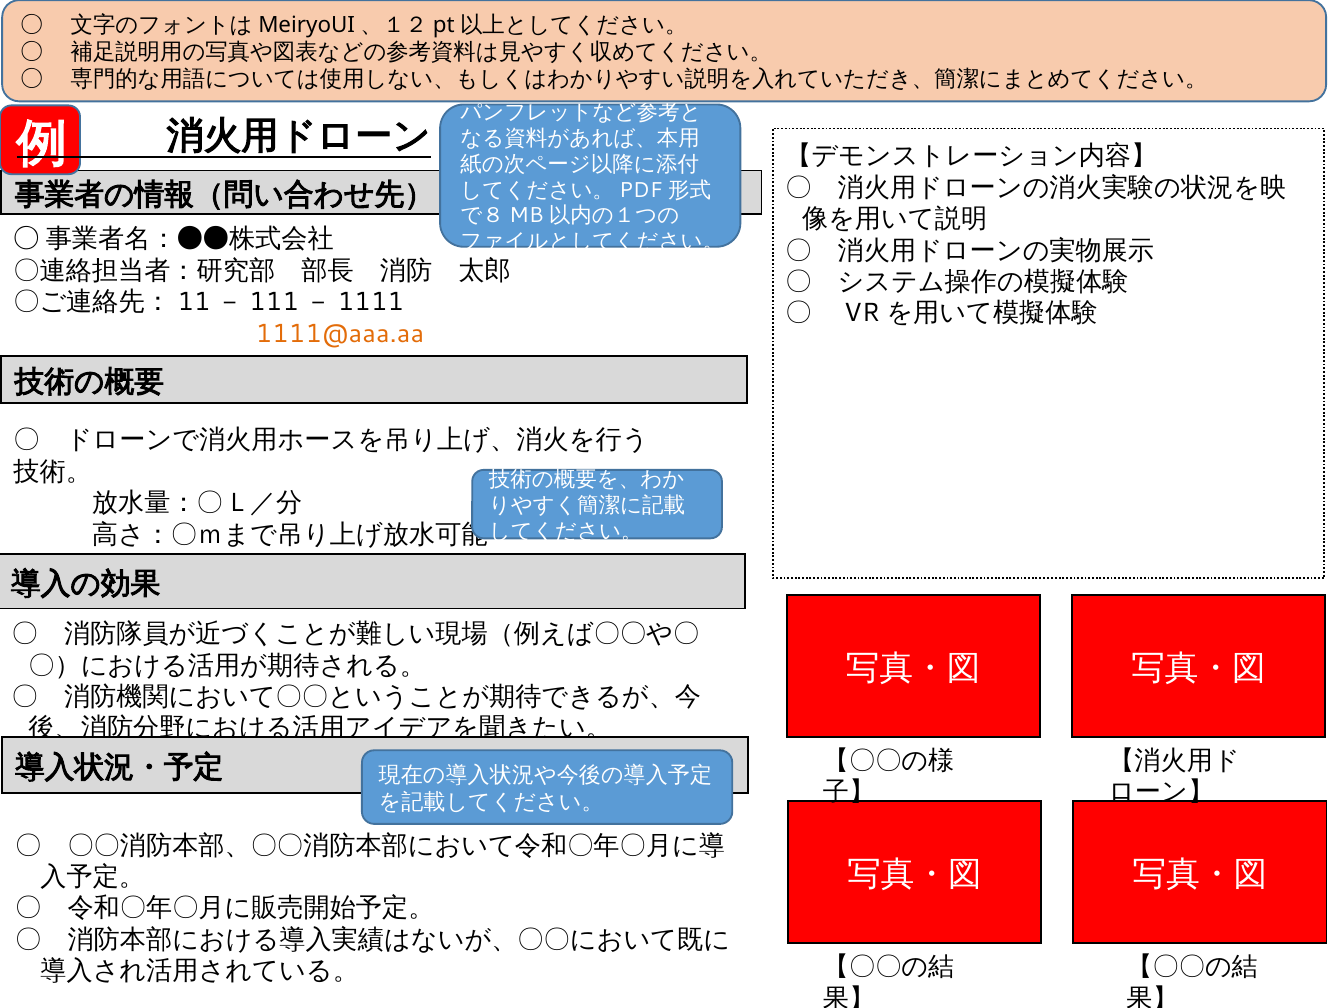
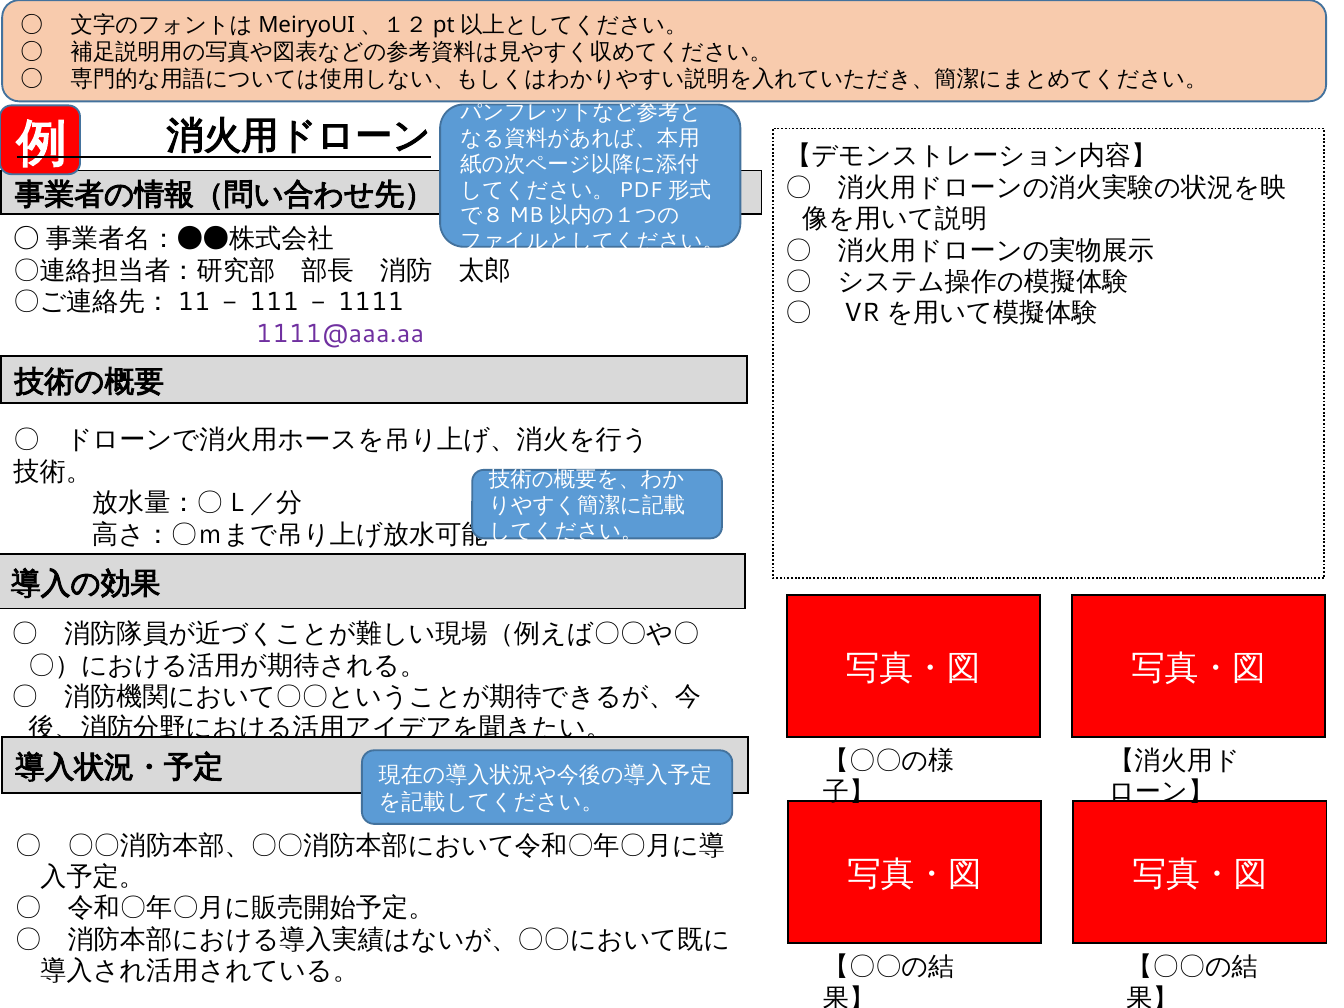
1111@aaa.aa colour: orange -> purple
